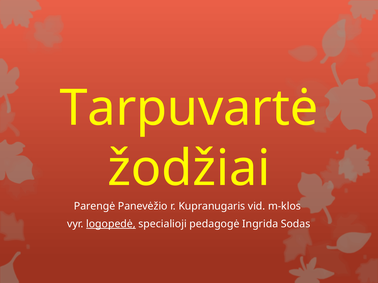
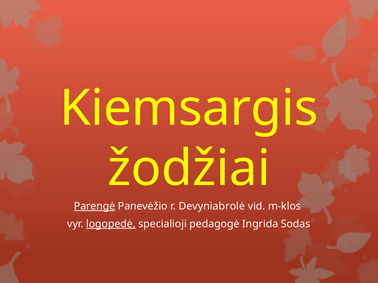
Tarpuvartė: Tarpuvartė -> Kiemsargis
Parengė underline: none -> present
Kupranugaris: Kupranugaris -> Devyniabrolė
